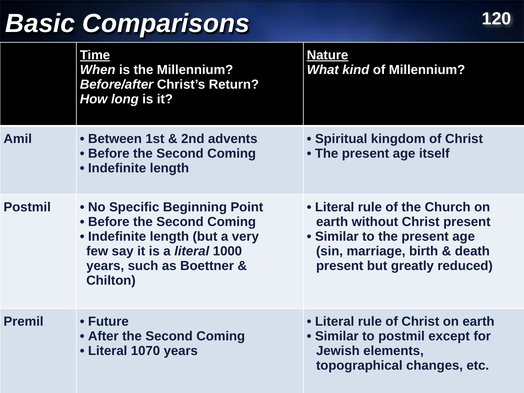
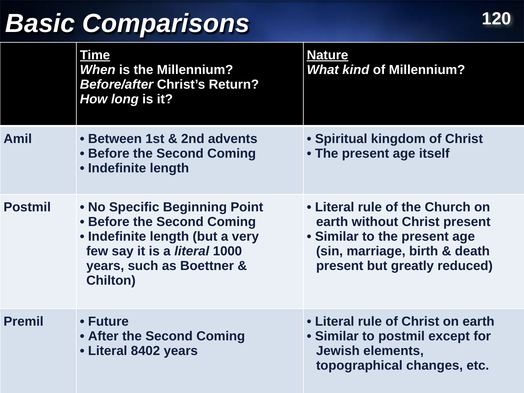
1070: 1070 -> 8402
